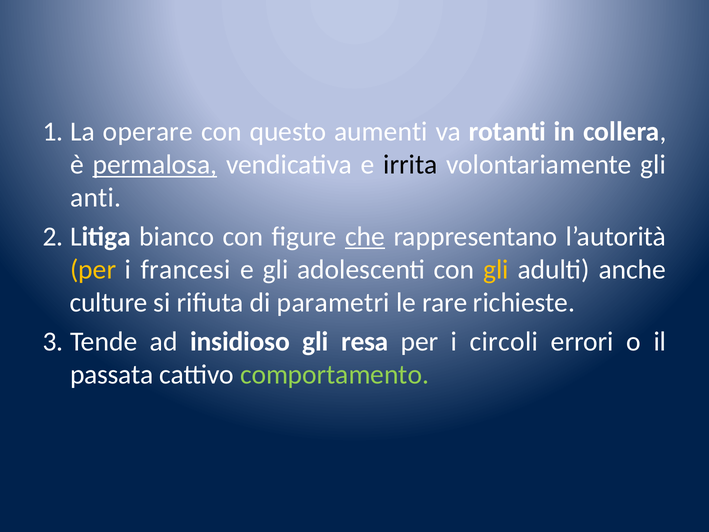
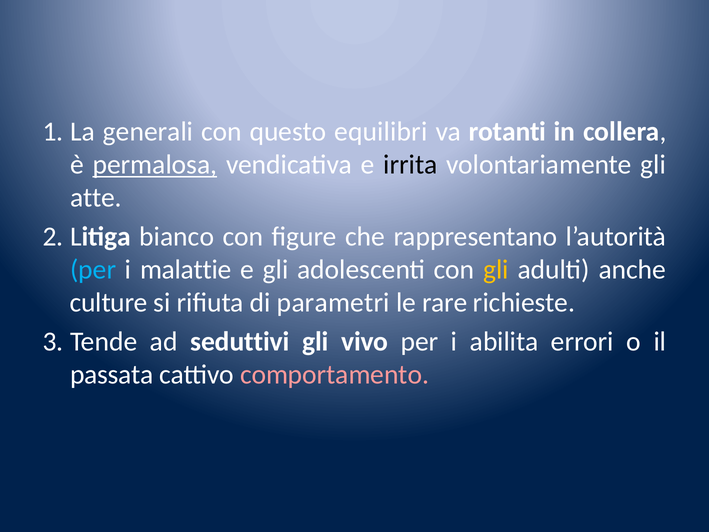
operare: operare -> generali
aumenti: aumenti -> equilibri
anti: anti -> atte
che underline: present -> none
per at (93, 270) colour: yellow -> light blue
francesi: francesi -> malattie
insidioso: insidioso -> seduttivi
resa: resa -> vivo
circoli: circoli -> abilita
comportamento colour: light green -> pink
